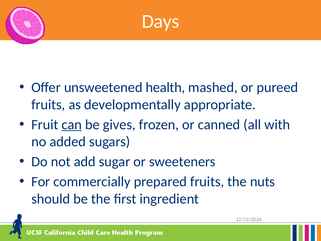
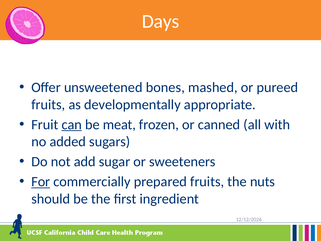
health: health -> bones
gives: gives -> meat
For underline: none -> present
